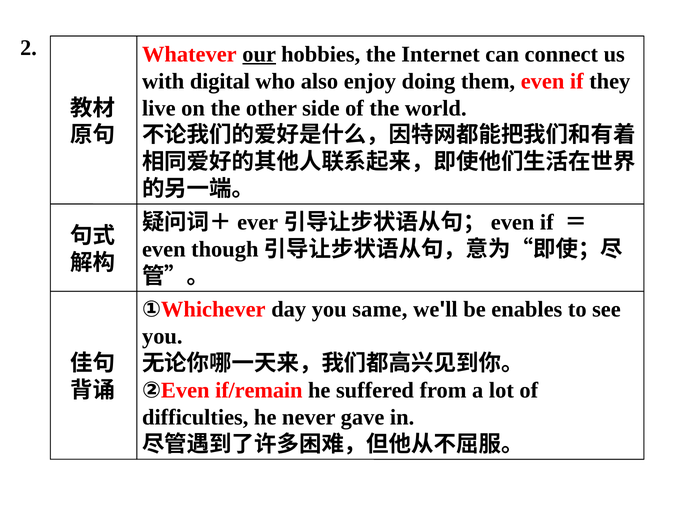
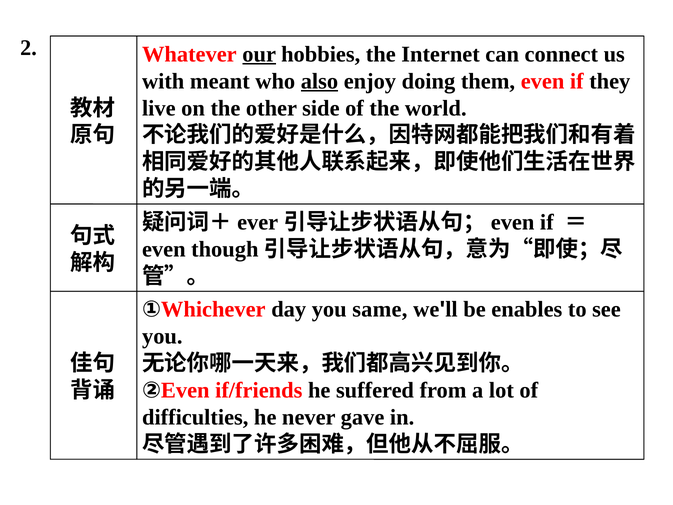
digital: digital -> meant
also underline: none -> present
if/remain: if/remain -> if/friends
